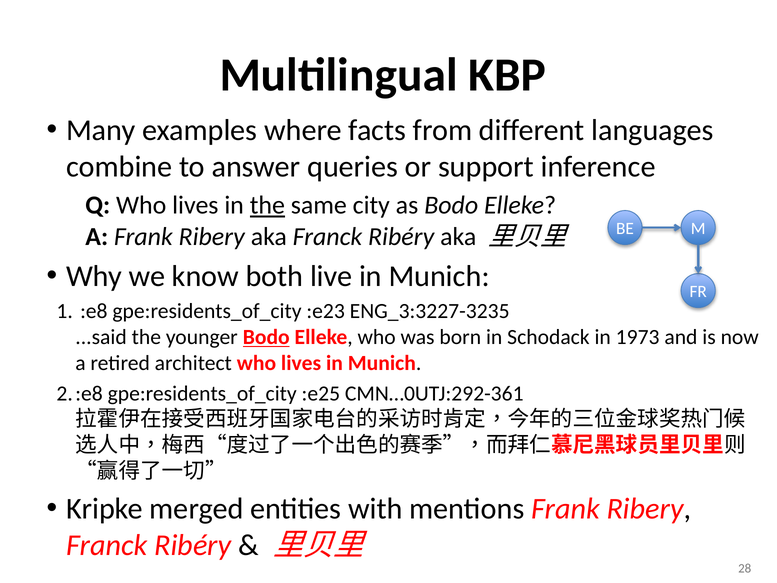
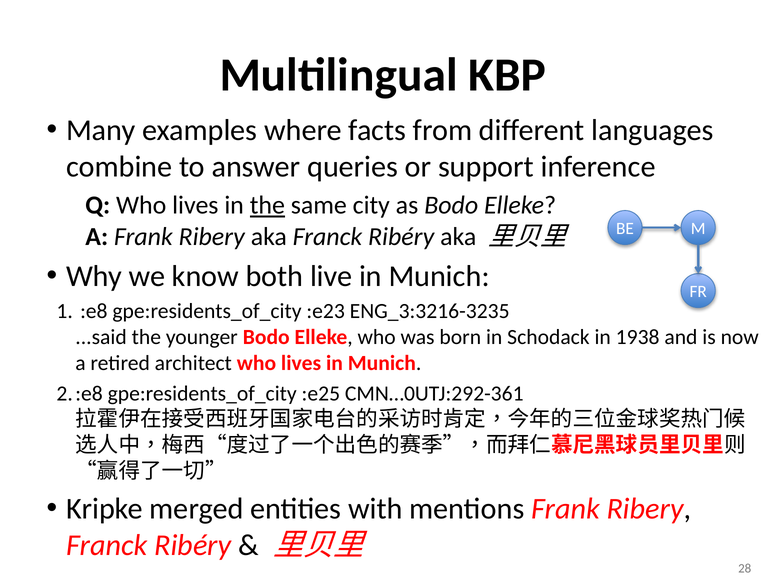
ENG_3:3227-3235: ENG_3:3227-3235 -> ENG_3:3216-3235
Bodo at (266, 337) underline: present -> none
1973: 1973 -> 1938
